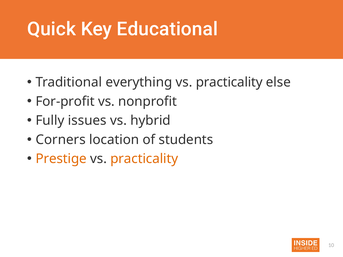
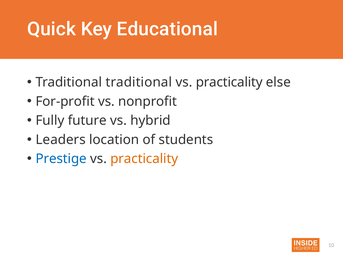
Traditional everything: everything -> traditional
issues: issues -> future
Corners: Corners -> Leaders
Prestige colour: orange -> blue
